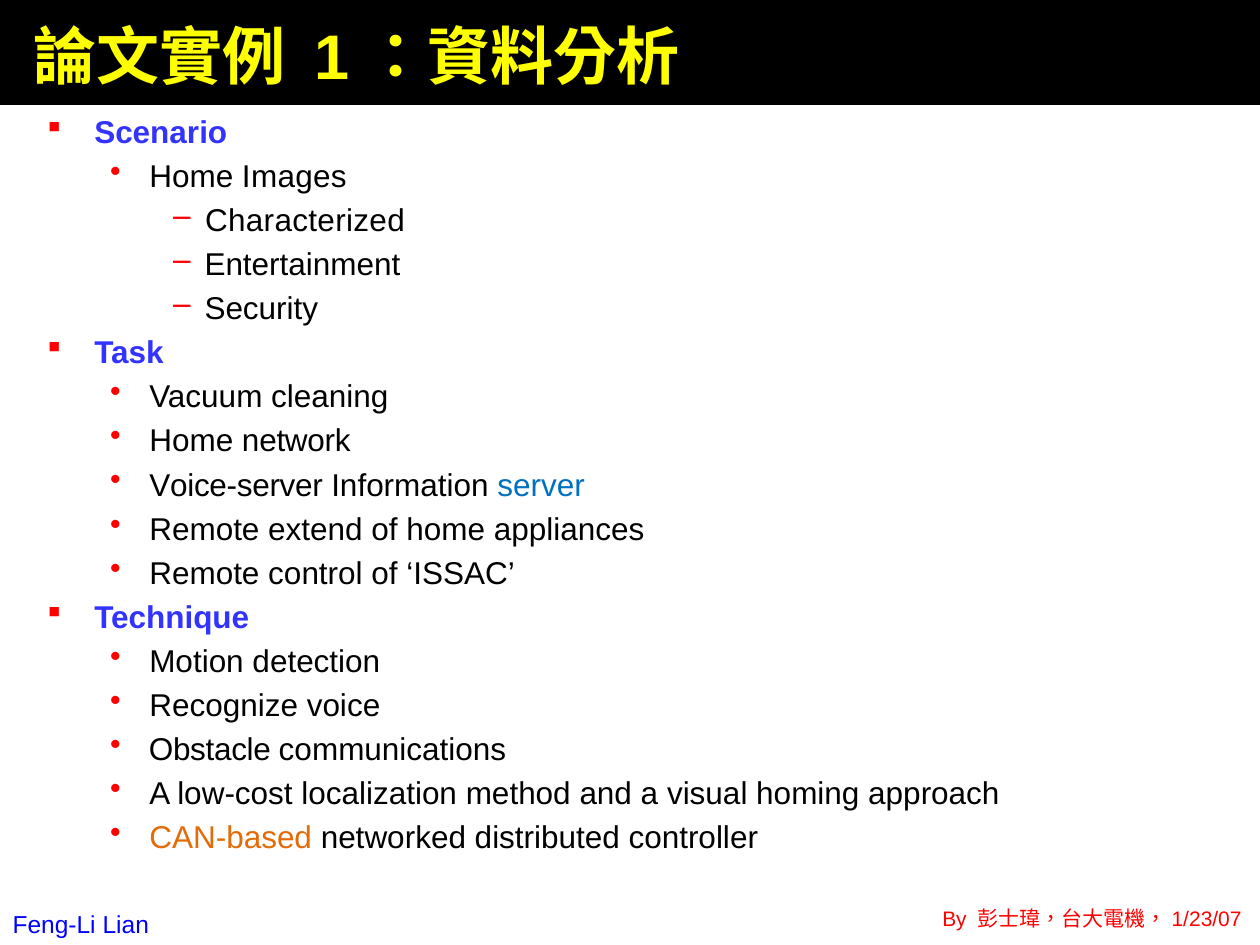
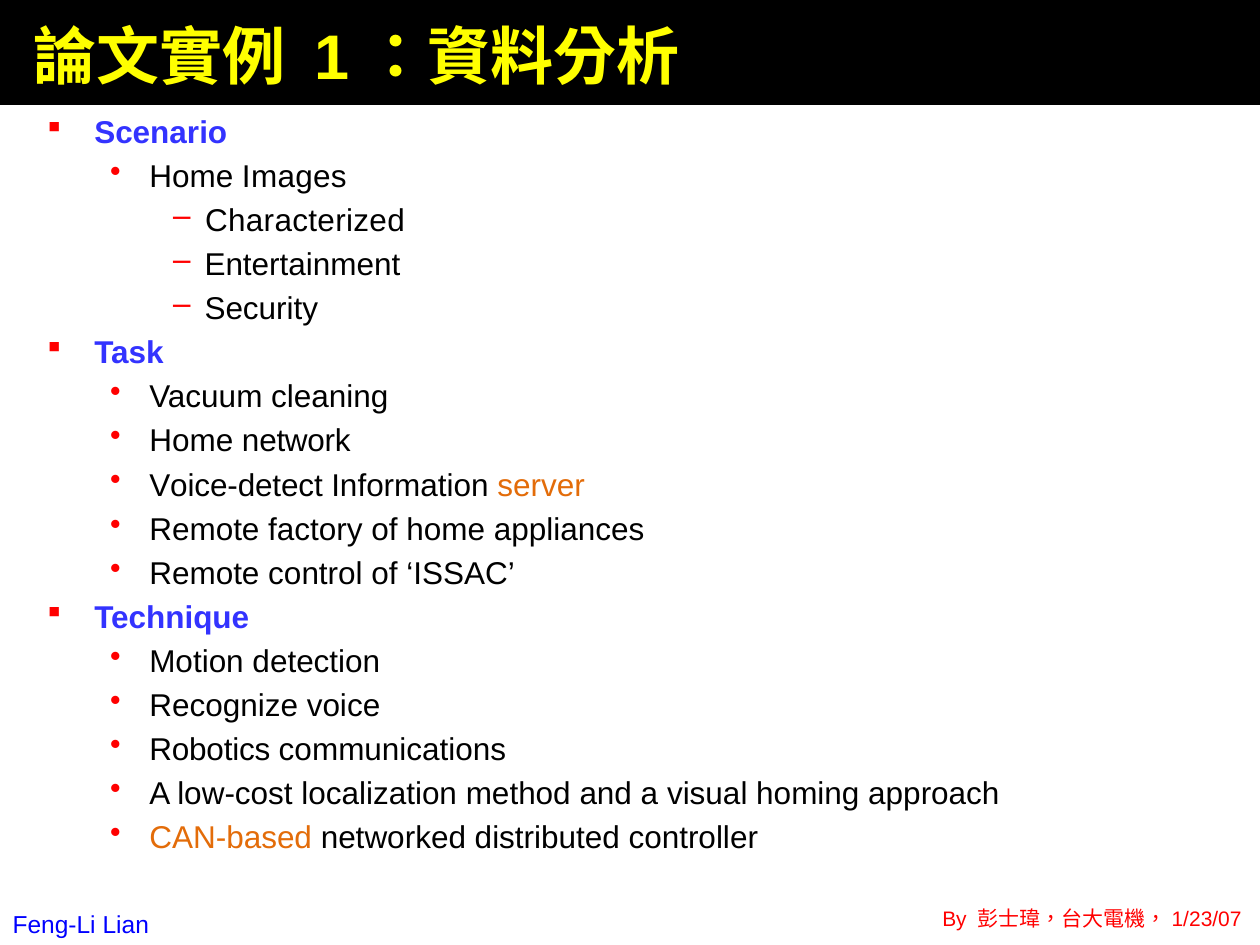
Voice-server: Voice-server -> Voice-detect
server colour: blue -> orange
extend: extend -> factory
Obstacle: Obstacle -> Robotics
